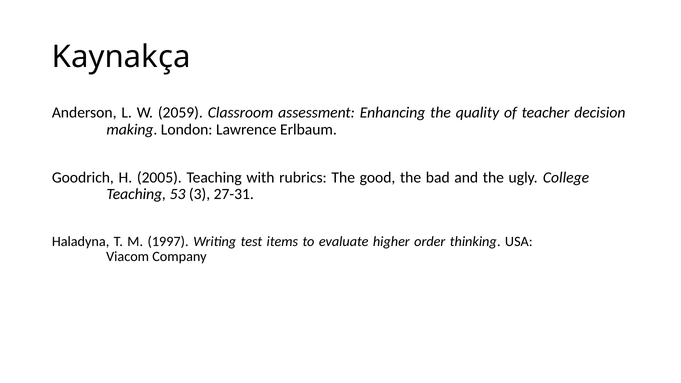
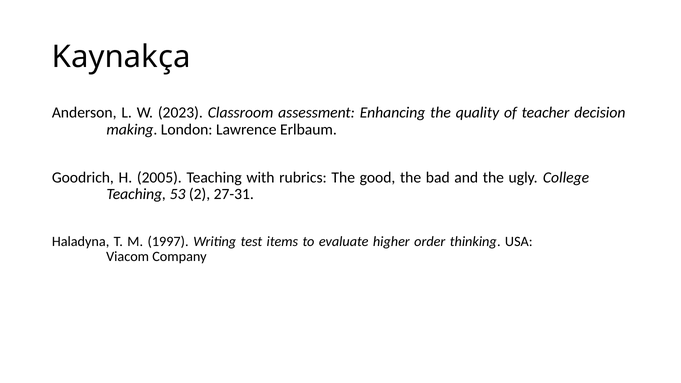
2059: 2059 -> 2023
3: 3 -> 2
